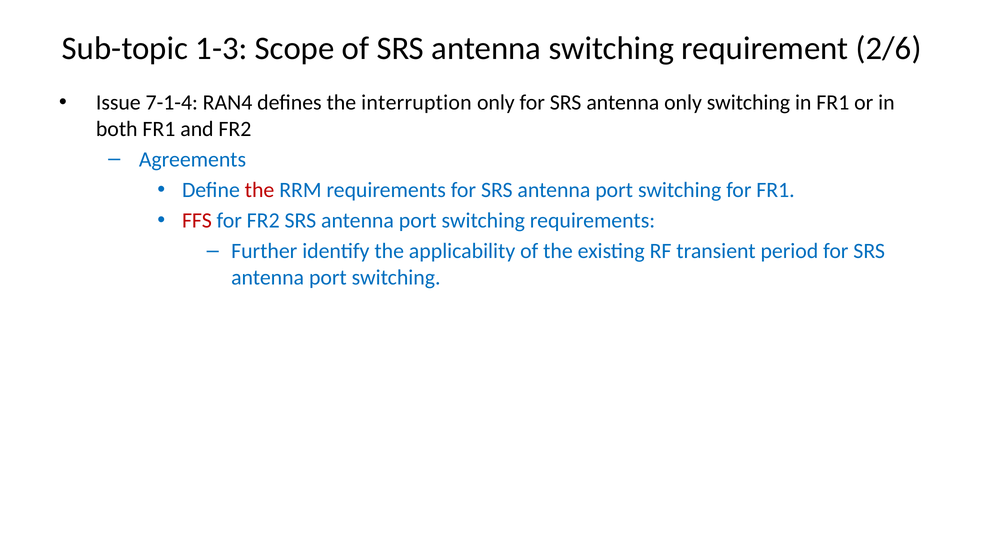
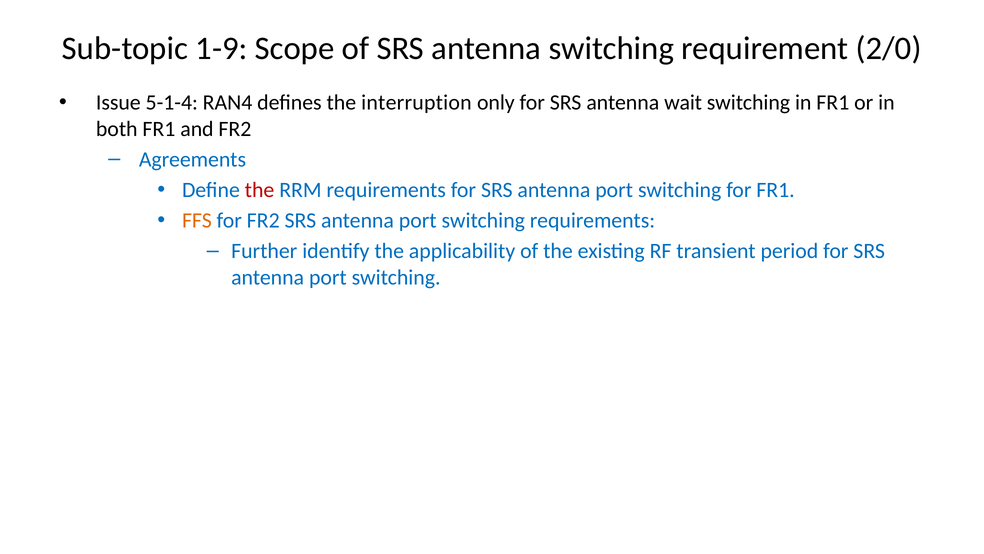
1-3: 1-3 -> 1-9
2/6: 2/6 -> 2/0
7-1-4: 7-1-4 -> 5-1-4
antenna only: only -> wait
FFS colour: red -> orange
